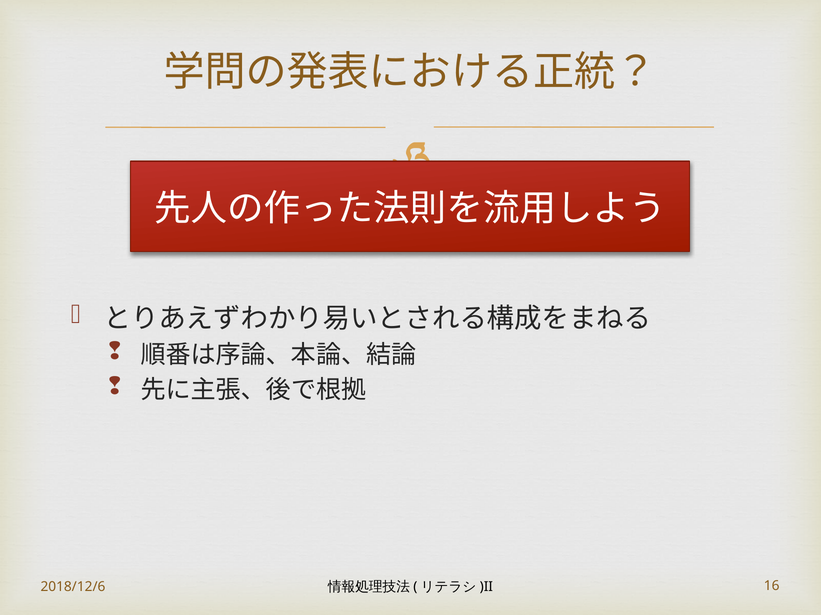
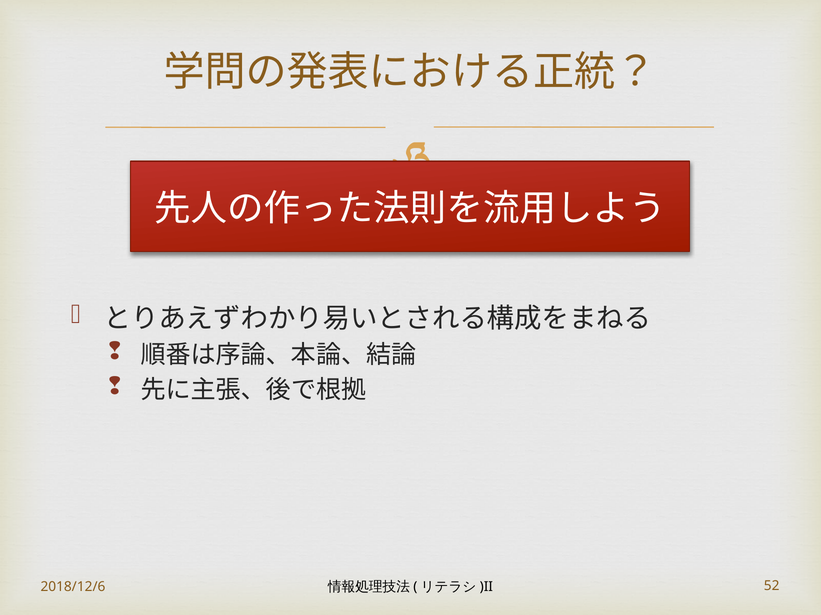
16: 16 -> 52
